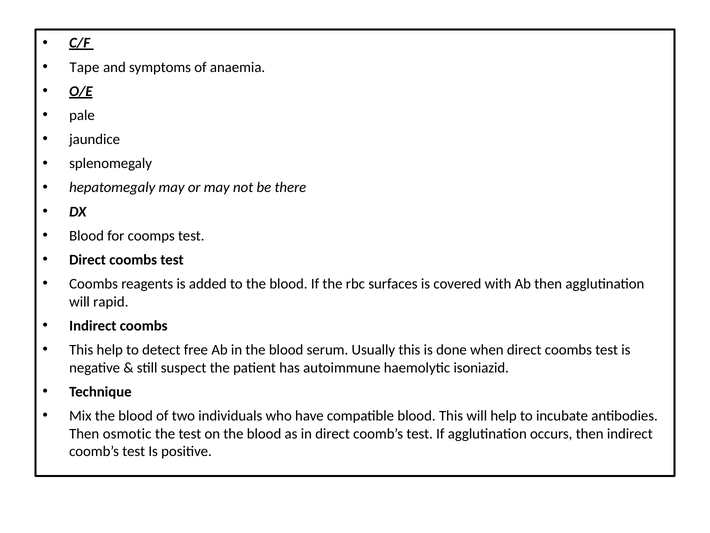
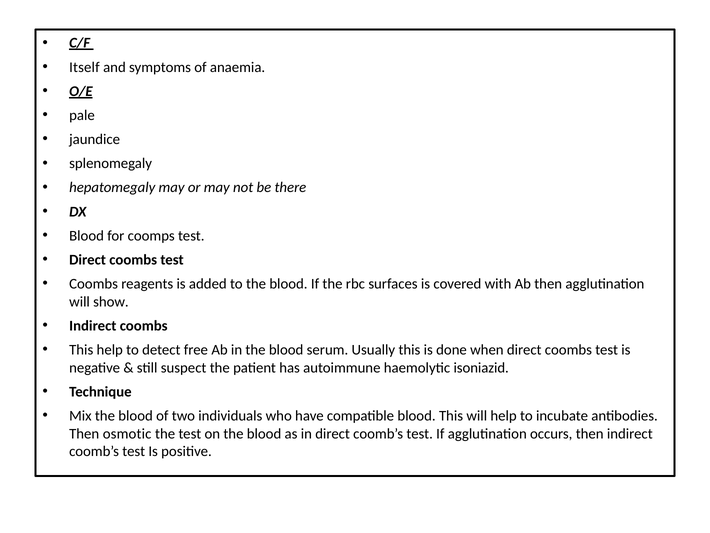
Tape: Tape -> Itself
rapid: rapid -> show
